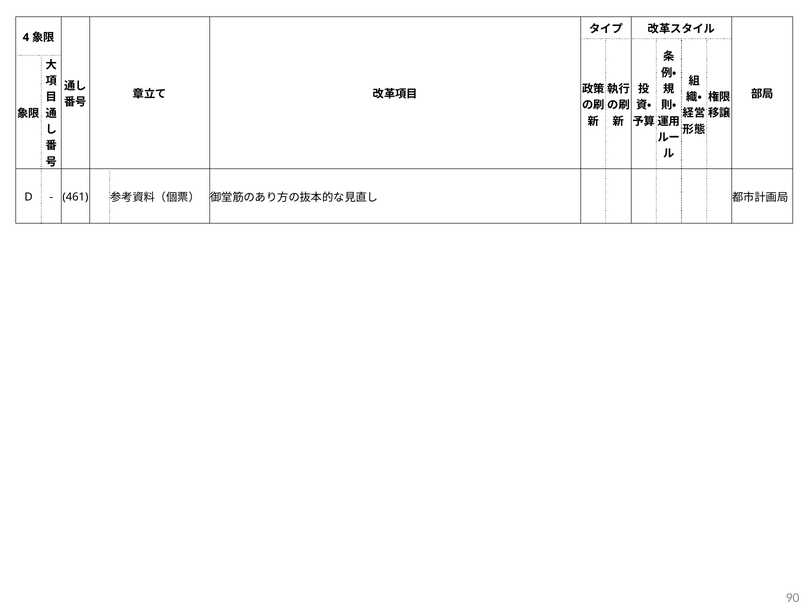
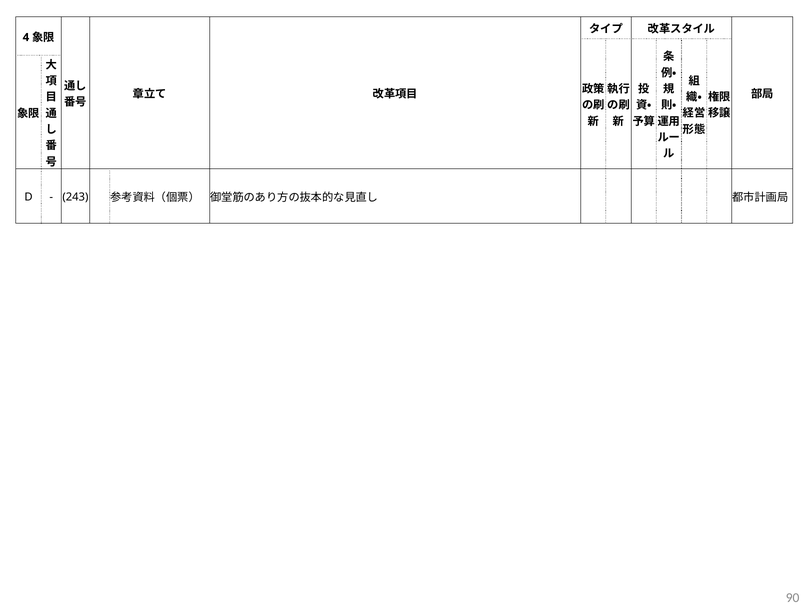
461: 461 -> 243
